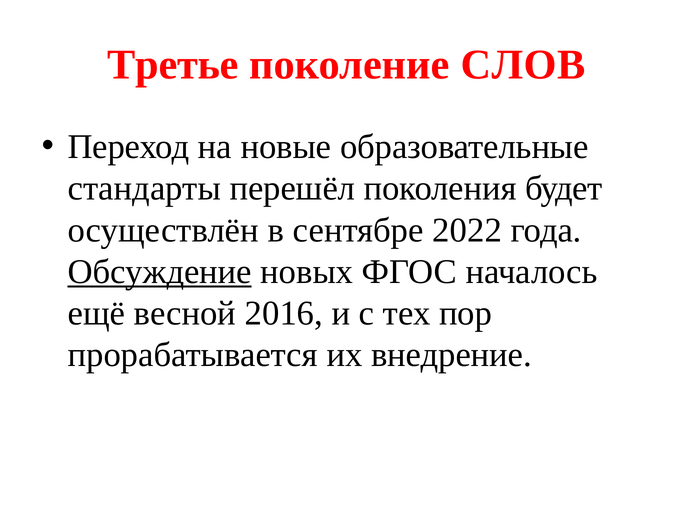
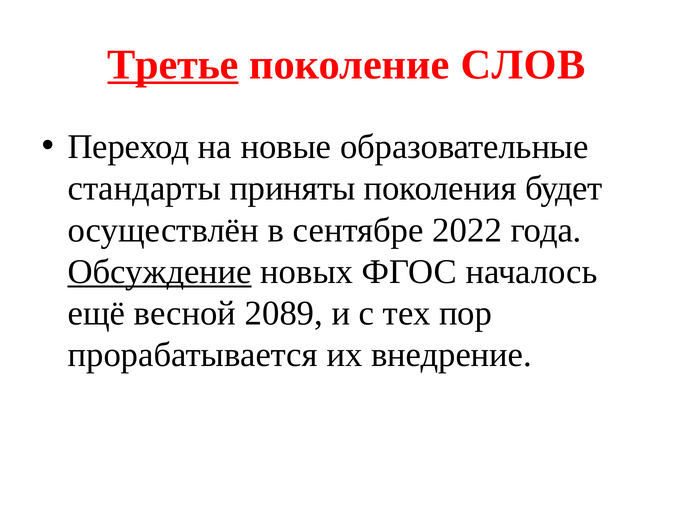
Третье underline: none -> present
перешёл: перешёл -> приняты
2016: 2016 -> 2089
